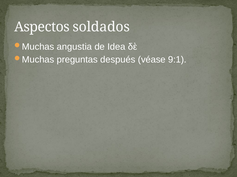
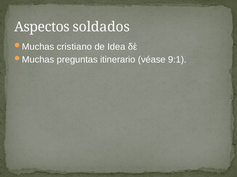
angustia: angustia -> cristiano
después: después -> itinerario
